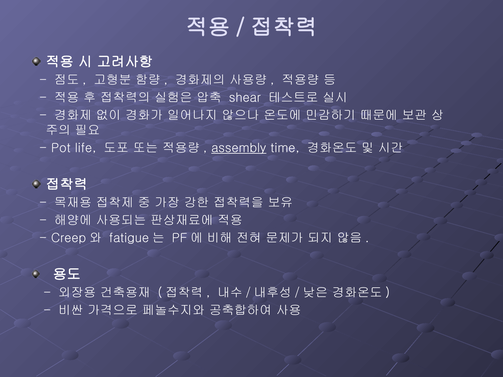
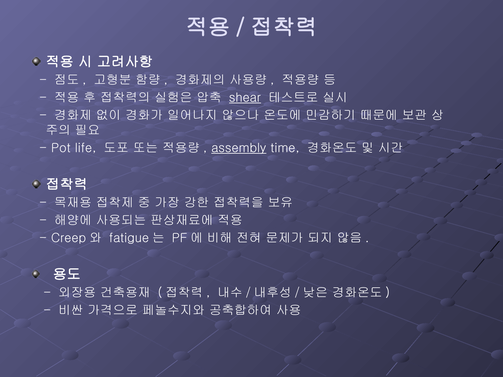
shear underline: none -> present
